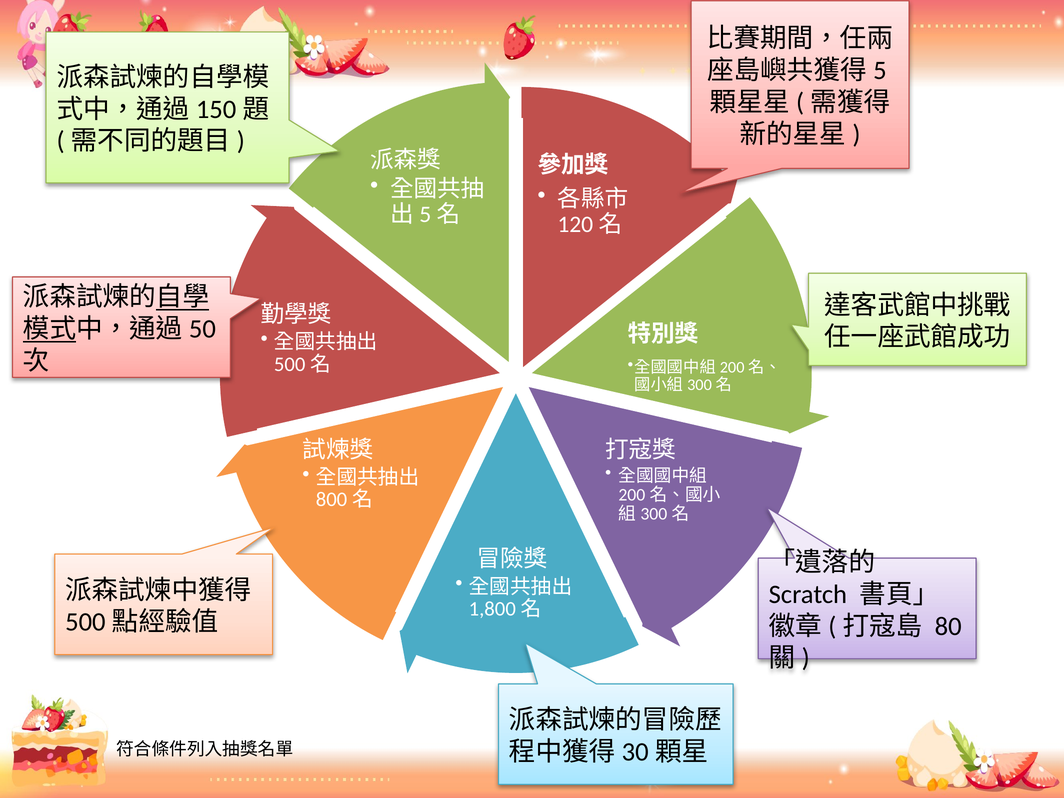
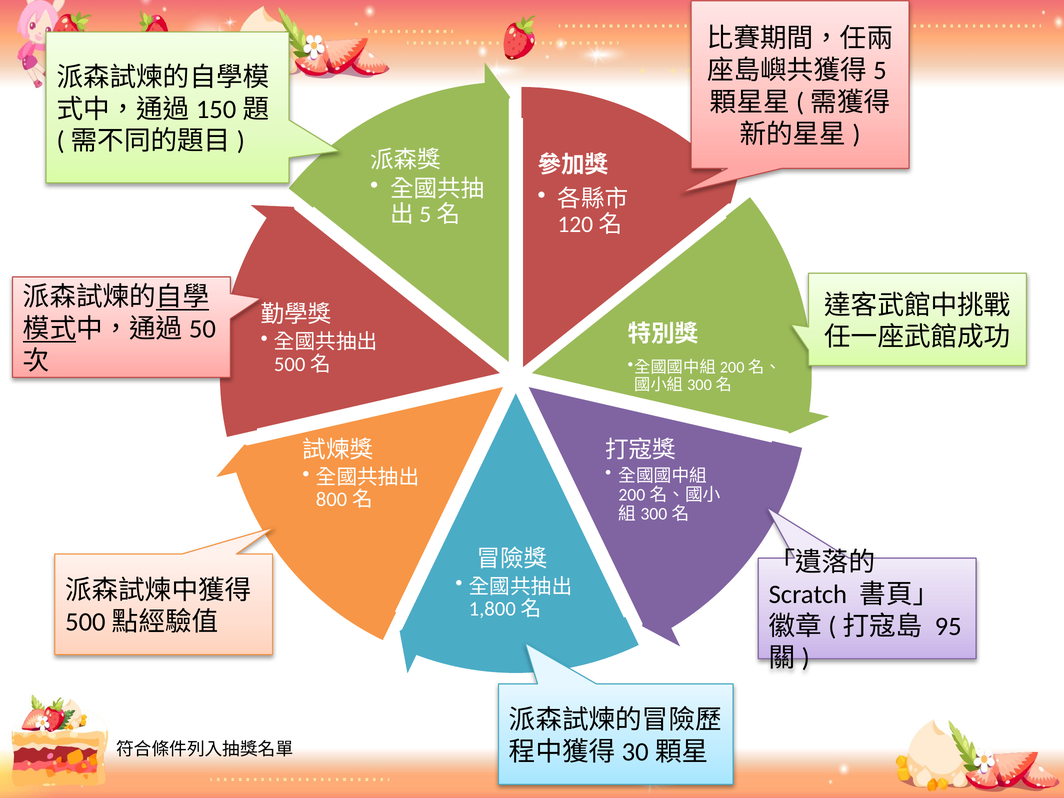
80: 80 -> 95
